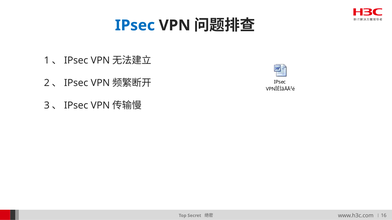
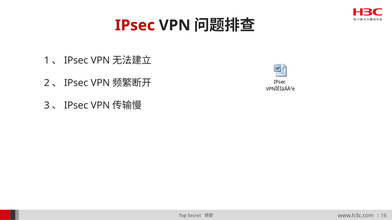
IPsec at (135, 25) colour: blue -> red
